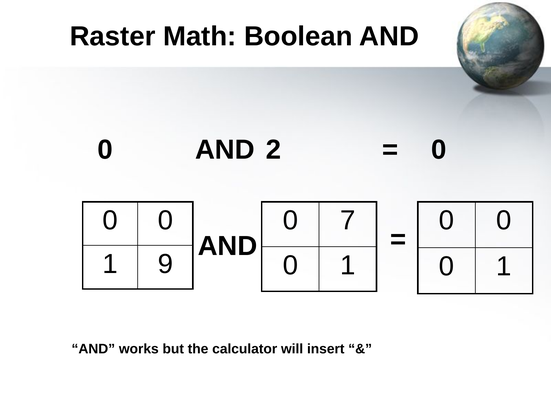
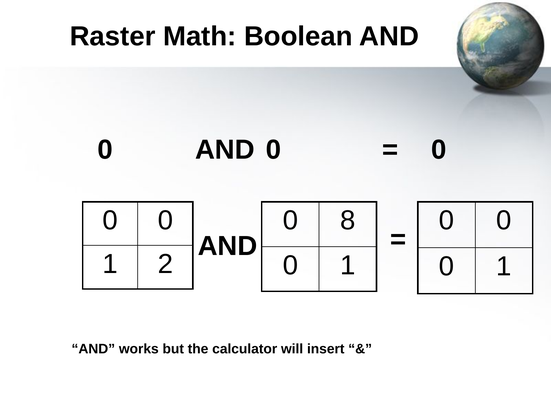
2 at (273, 150): 2 -> 0
7: 7 -> 8
9: 9 -> 2
